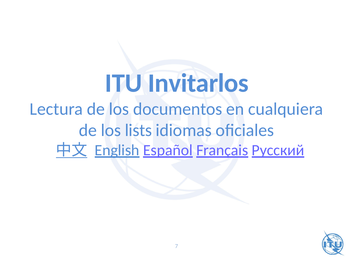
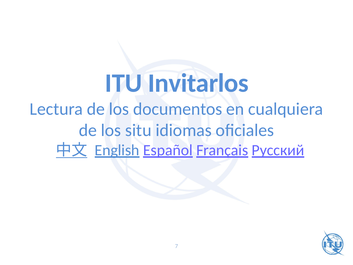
lists: lists -> situ
